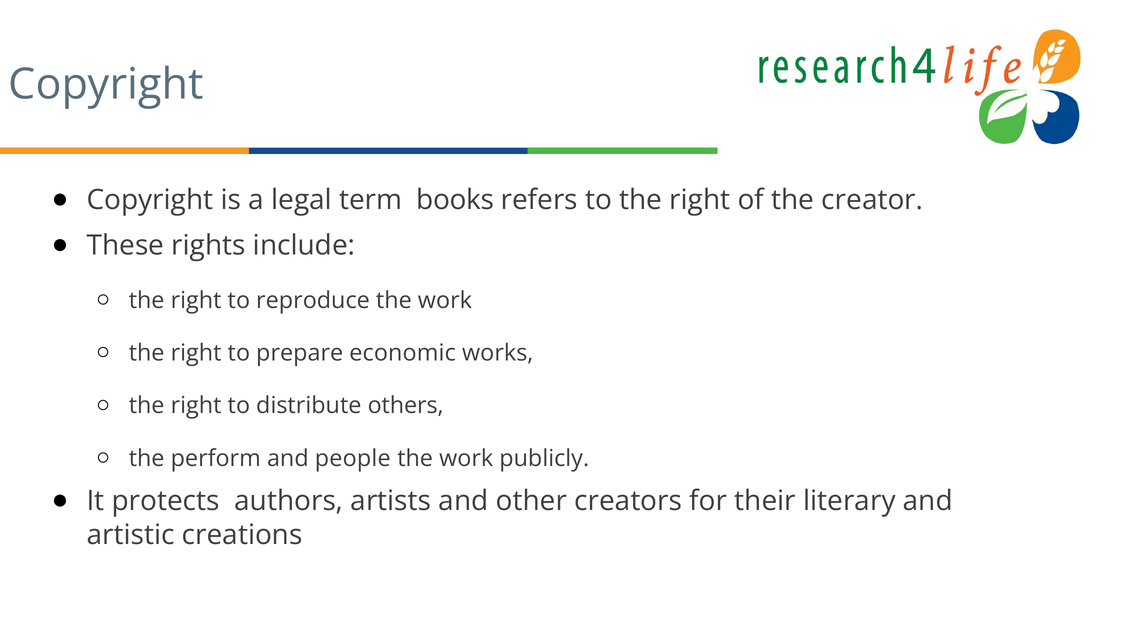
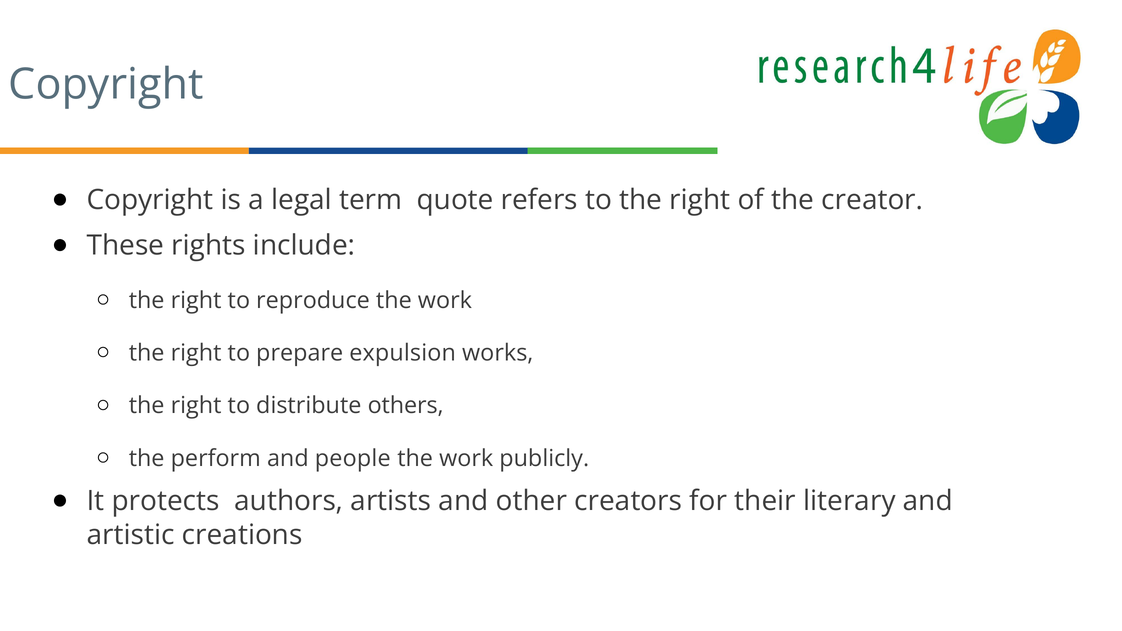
books: books -> quote
economic: economic -> expulsion
